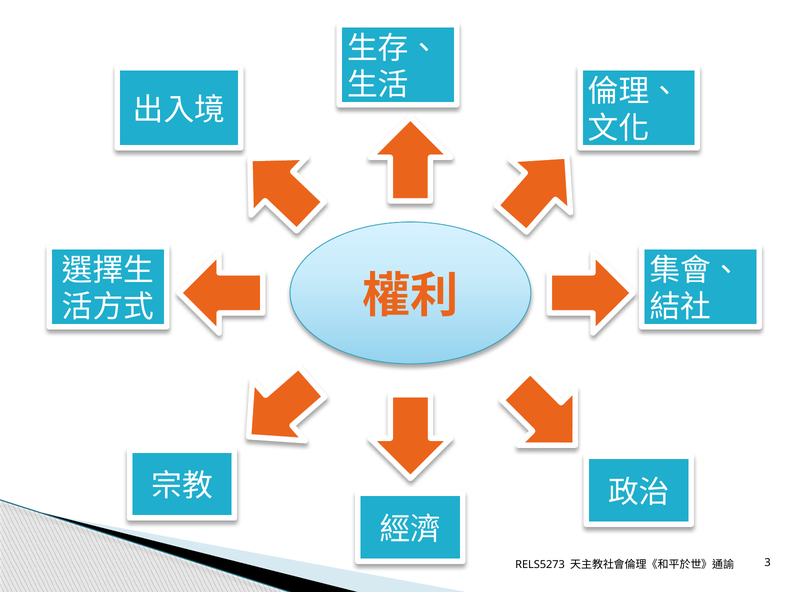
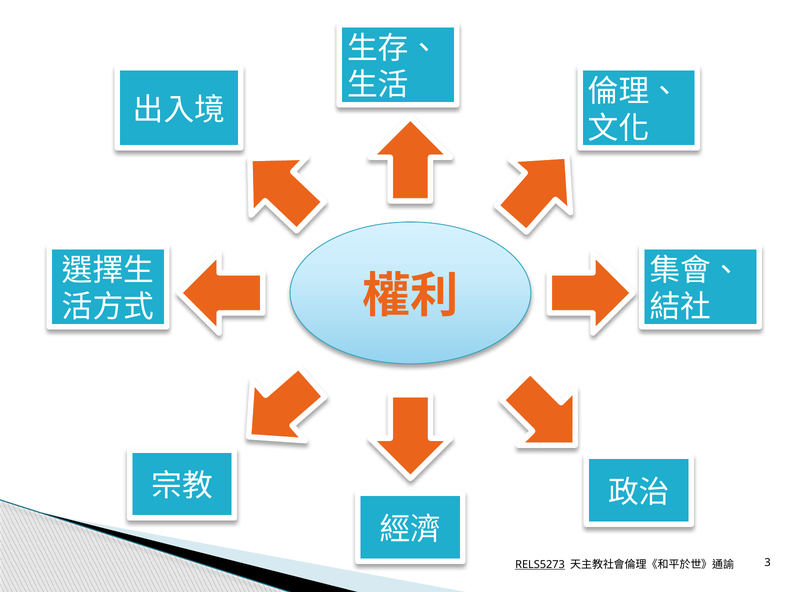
RELS5273 underline: none -> present
